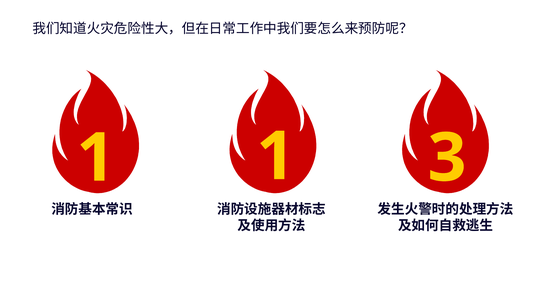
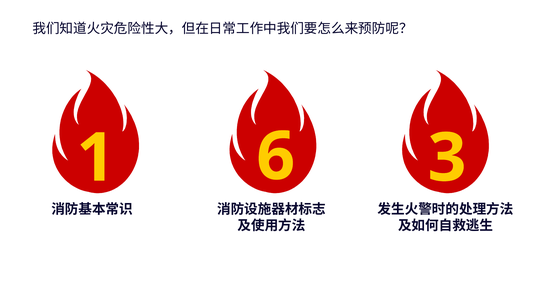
1 at (276, 157): 1 -> 6
